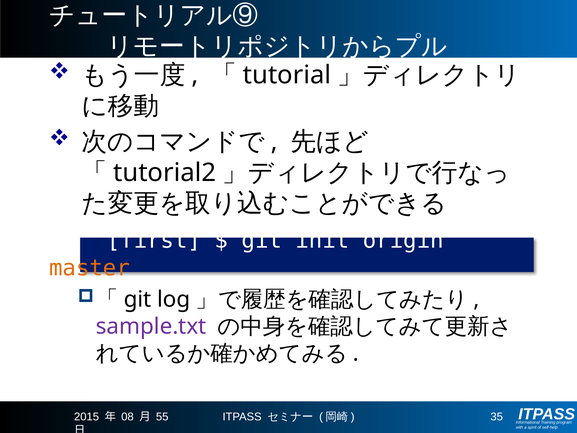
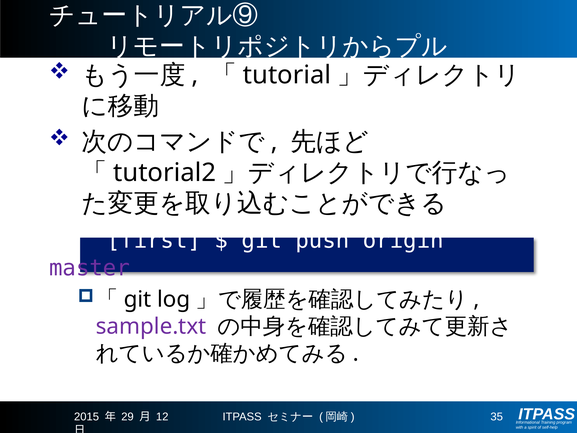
init: init -> push
master colour: orange -> purple
08: 08 -> 29
55: 55 -> 12
